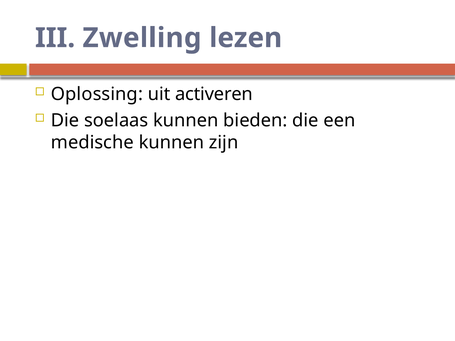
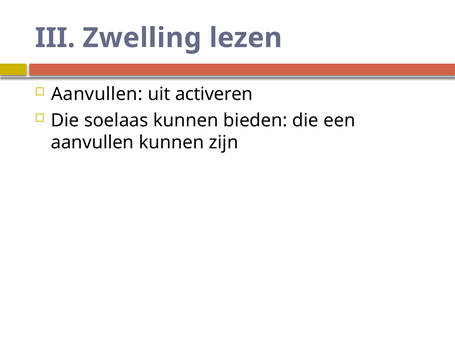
Oplossing at (97, 94): Oplossing -> Aanvullen
medische at (92, 143): medische -> aanvullen
